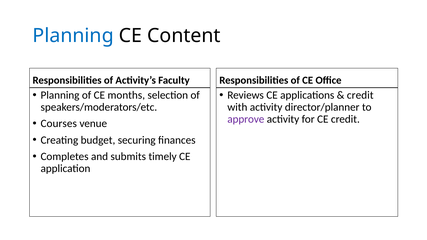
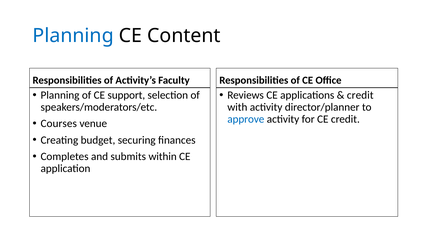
months: months -> support
approve colour: purple -> blue
timely: timely -> within
